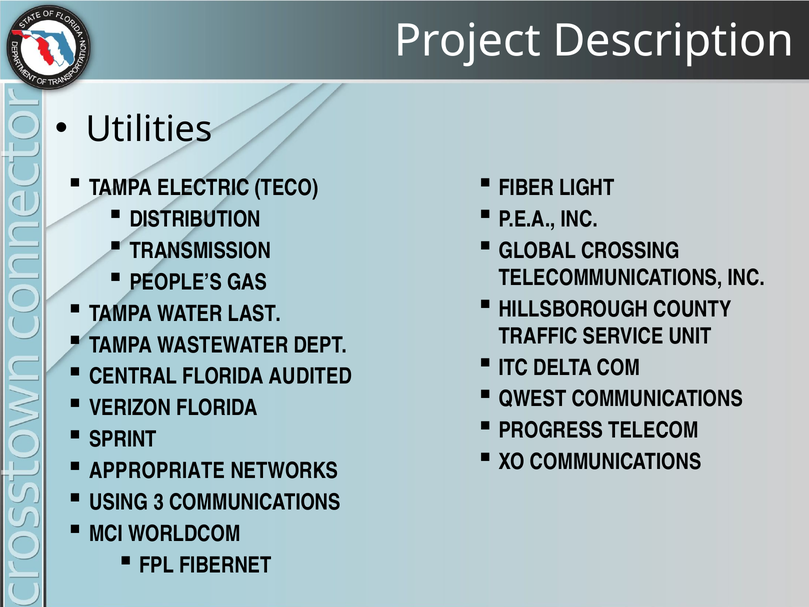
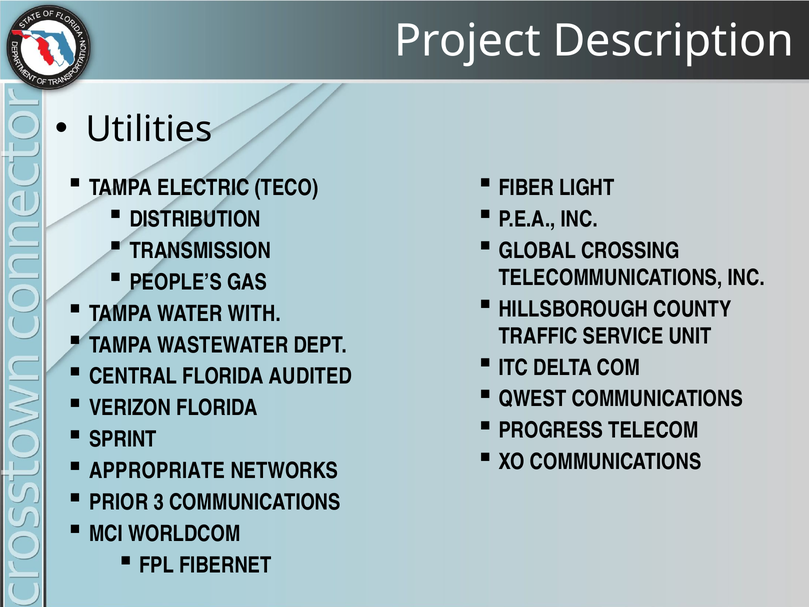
LAST: LAST -> WITH
USING: USING -> PRIOR
